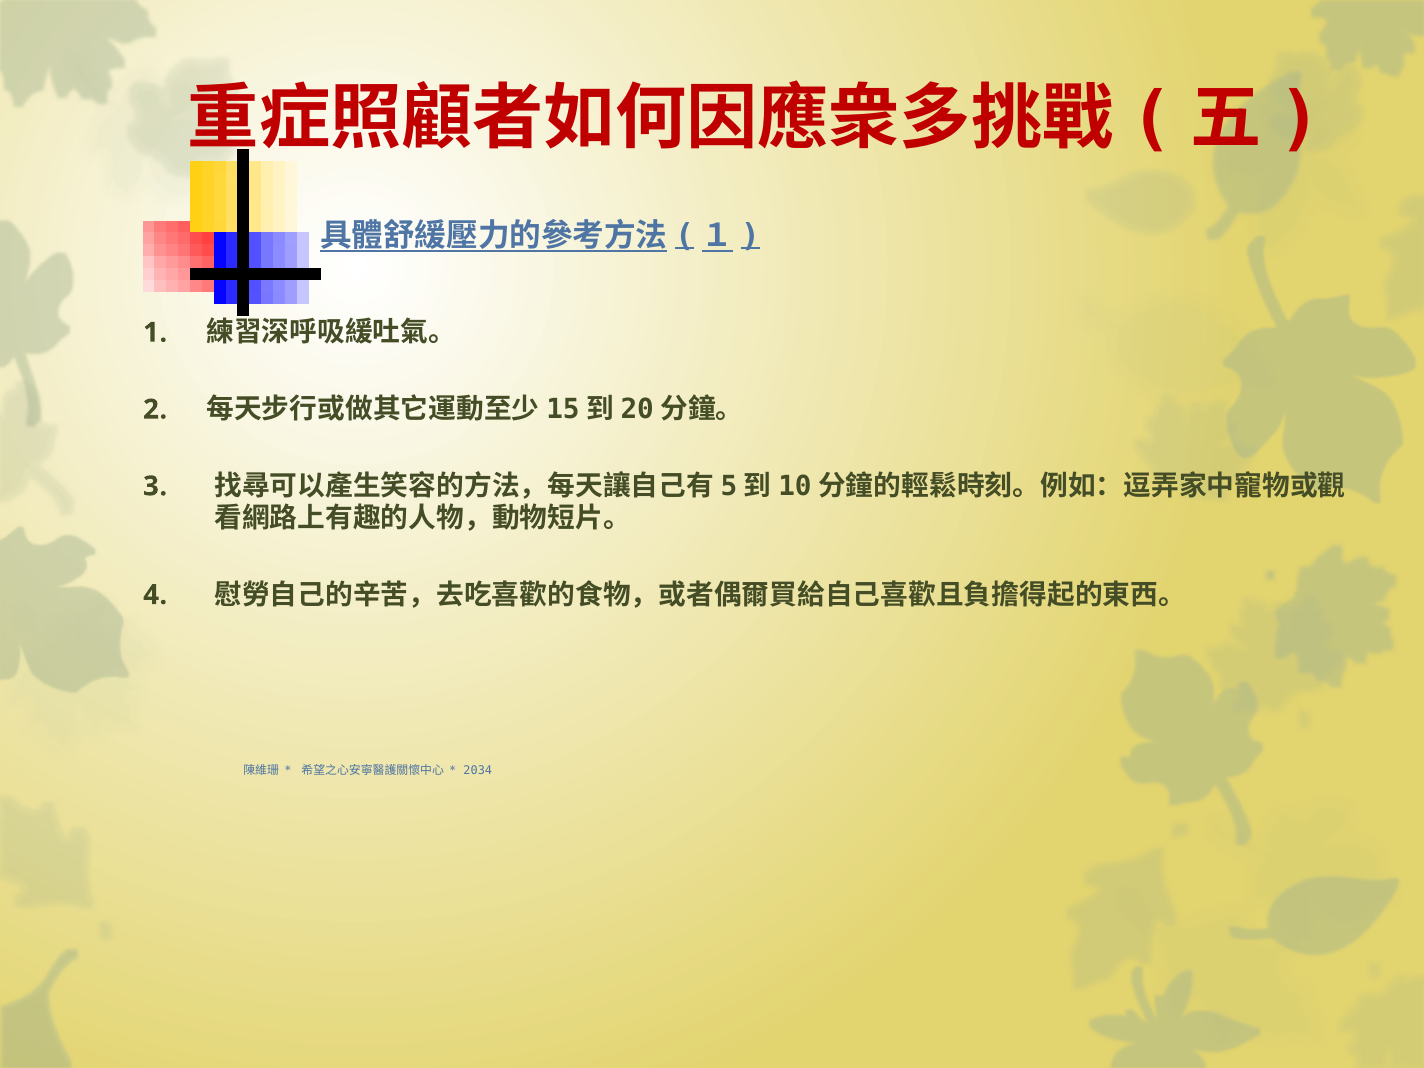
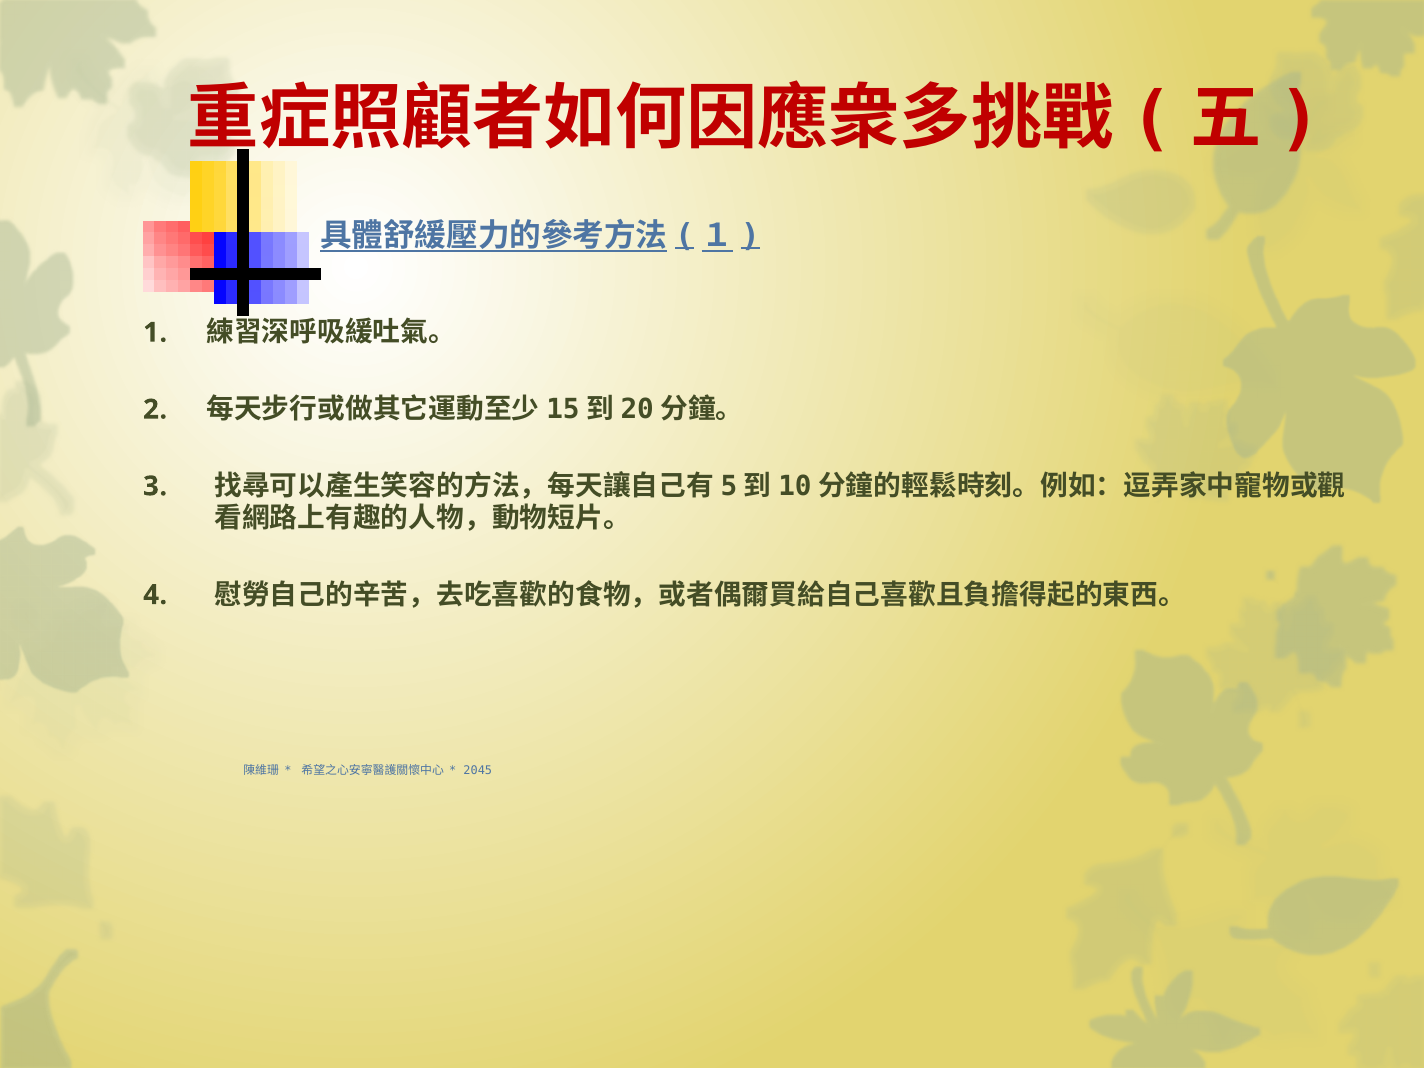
2034: 2034 -> 2045
